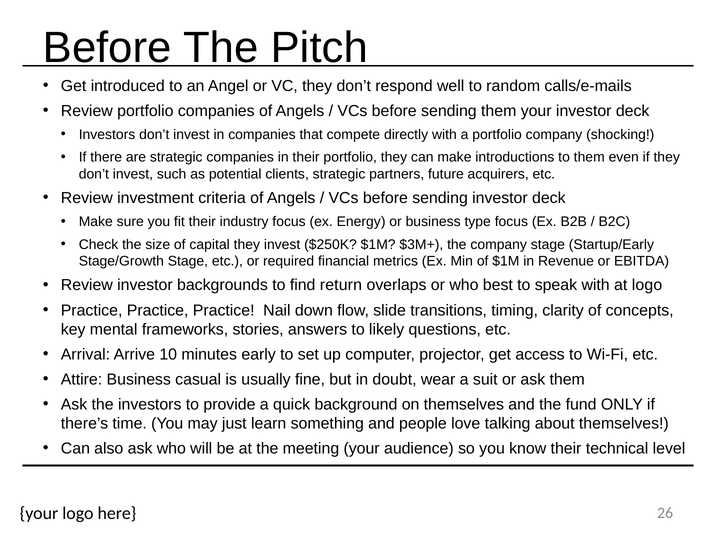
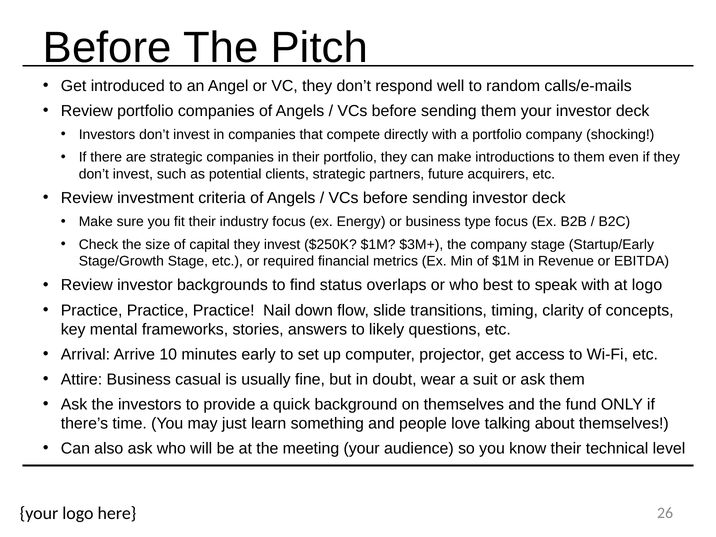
return: return -> status
